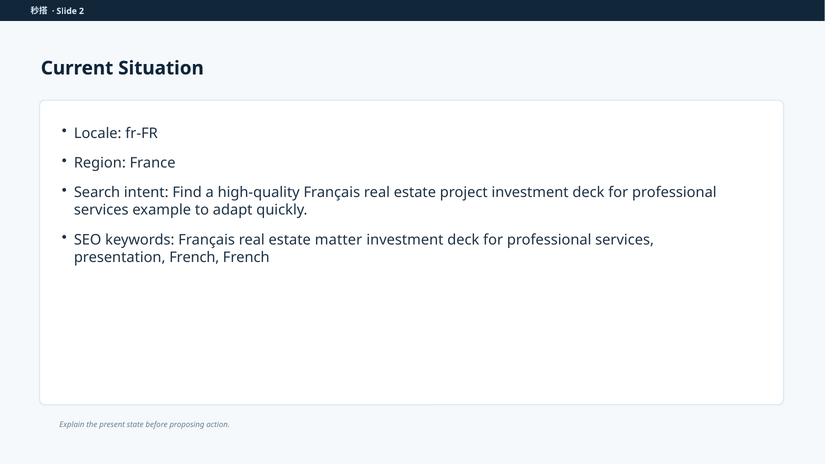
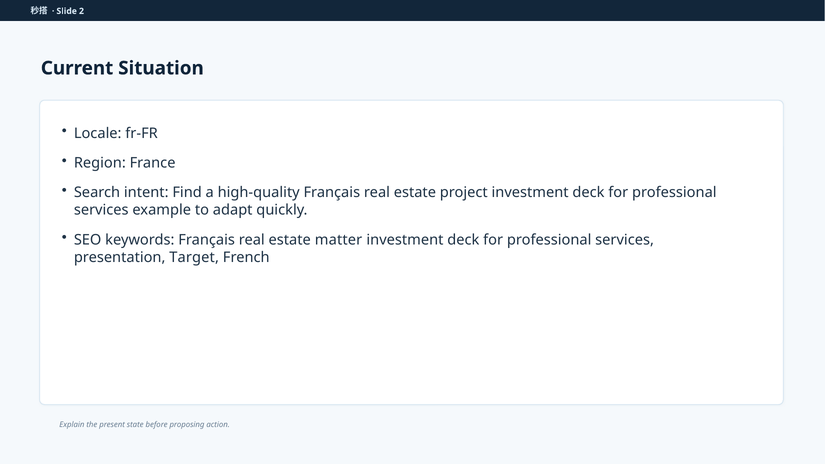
presentation French: French -> Target
